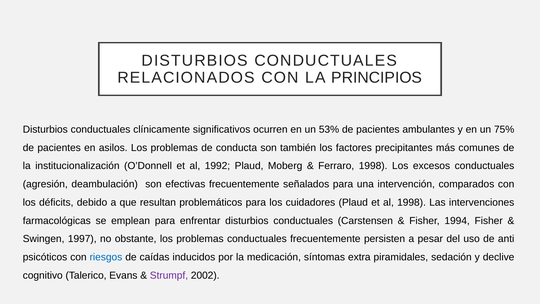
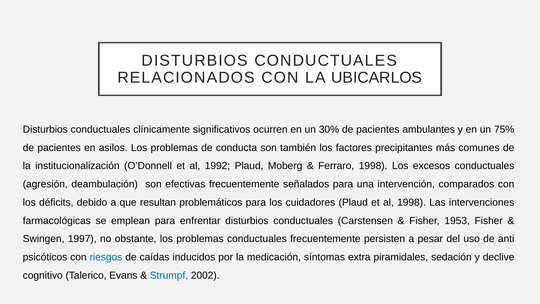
PRINCIPIOS: PRINCIPIOS -> UBICARLOS
53%: 53% -> 30%
1994: 1994 -> 1953
Strumpf colour: purple -> blue
